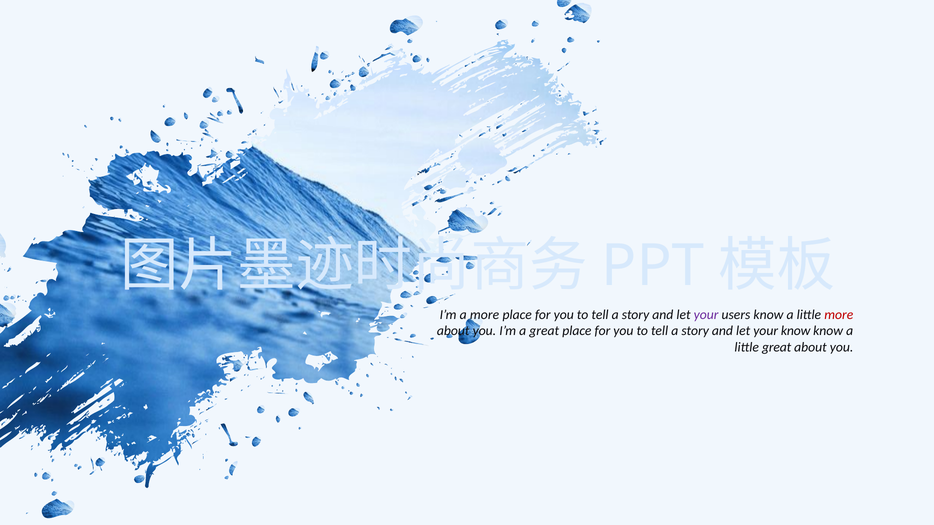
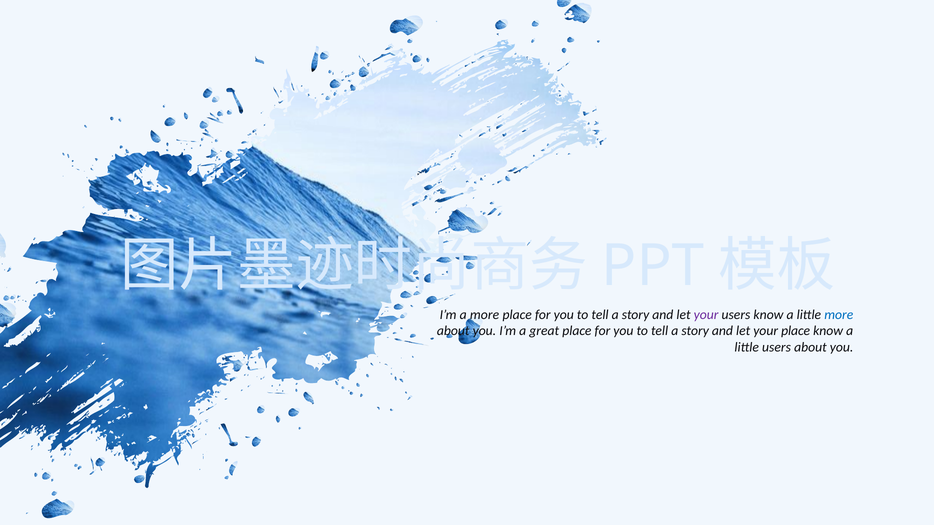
more at (839, 315) colour: red -> blue
your know: know -> place
little great: great -> users
